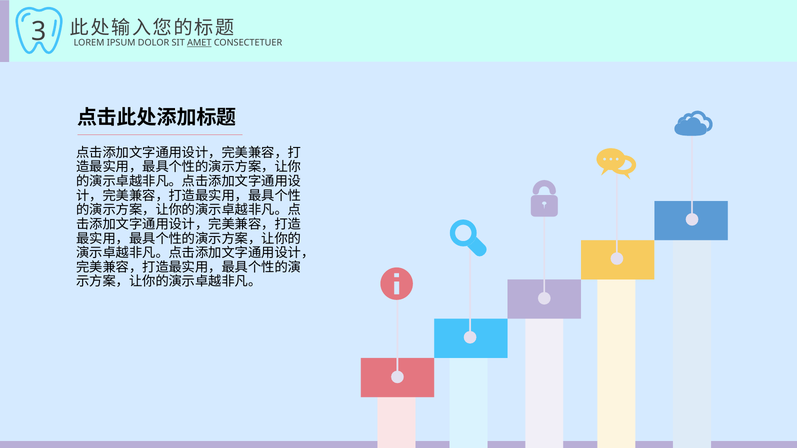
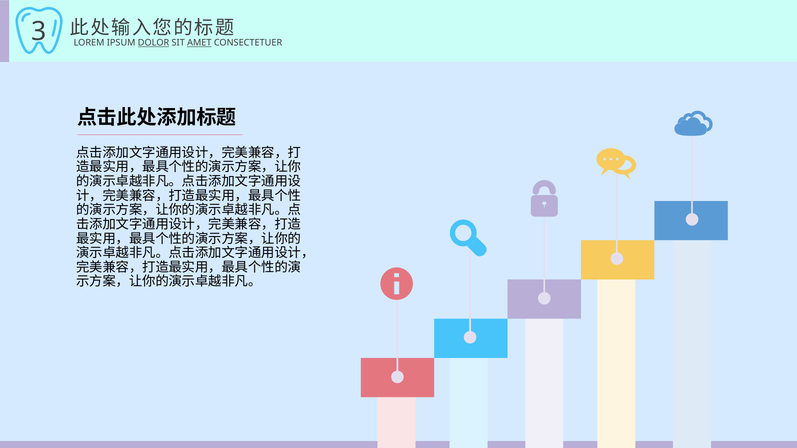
DOLOR underline: none -> present
